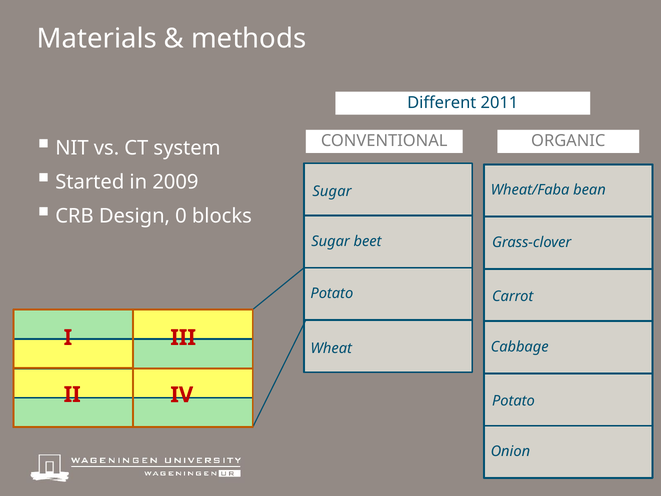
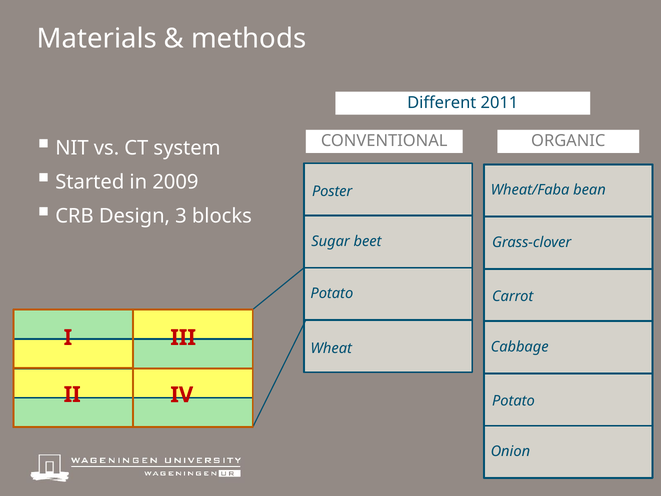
Sugar at (332, 191): Sugar -> Poster
0: 0 -> 3
